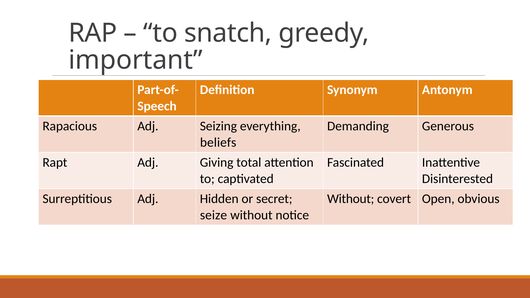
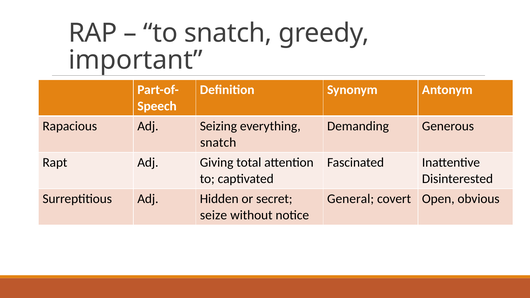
beliefs at (218, 142): beliefs -> snatch
Without at (351, 199): Without -> General
